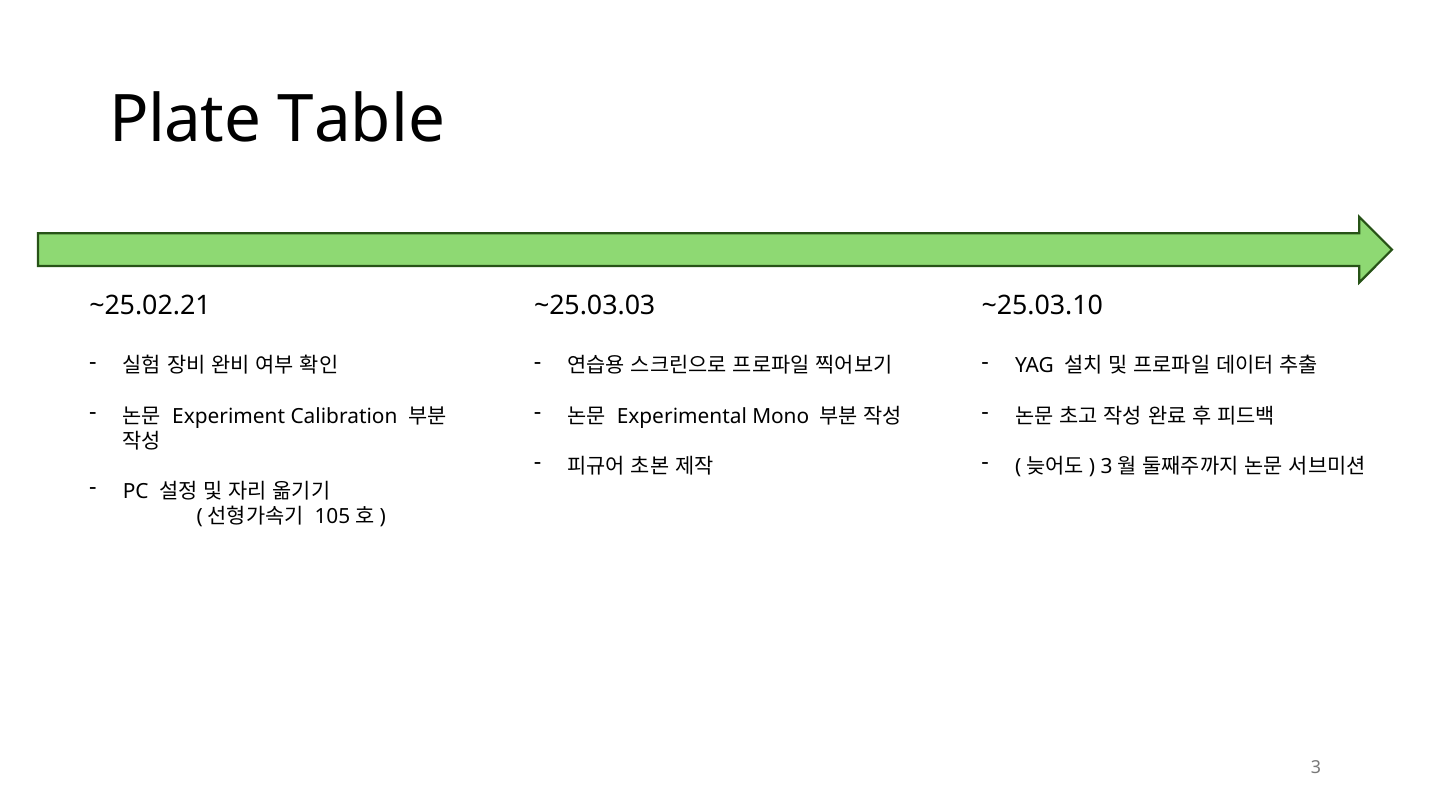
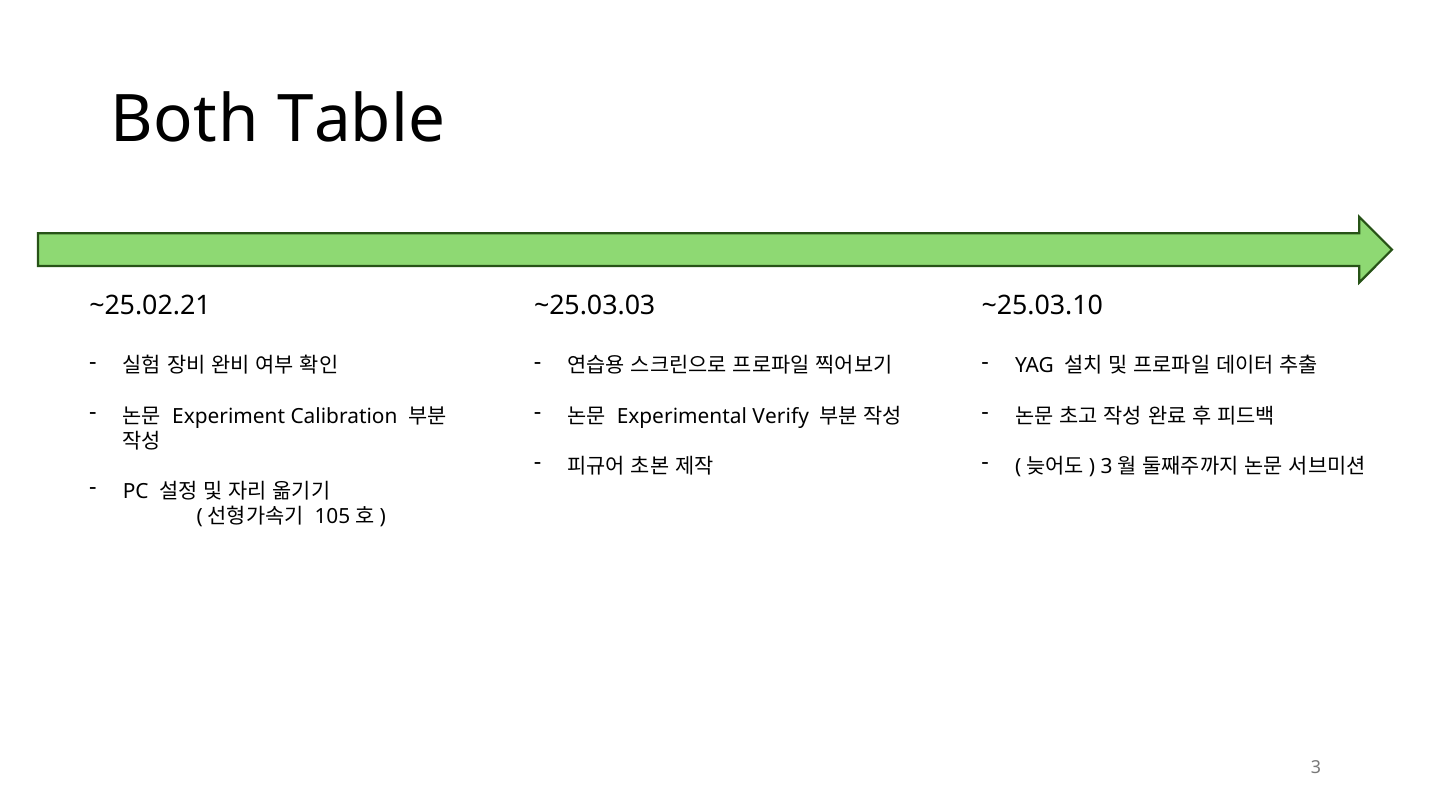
Plate: Plate -> Both
Mono: Mono -> Verify
